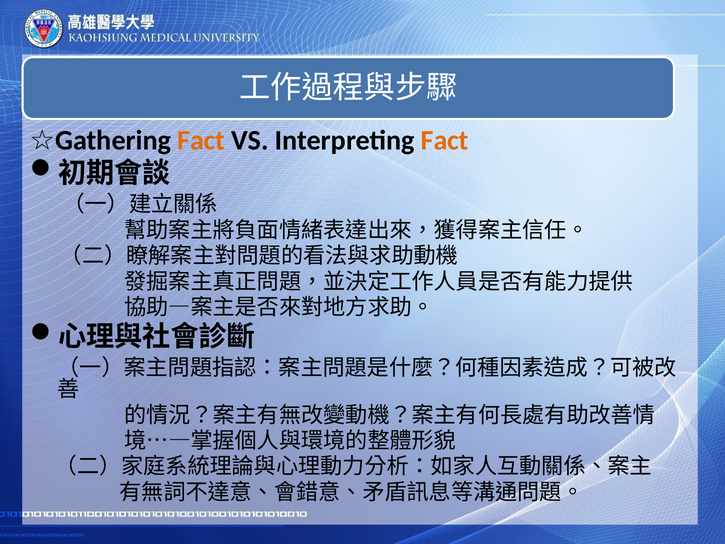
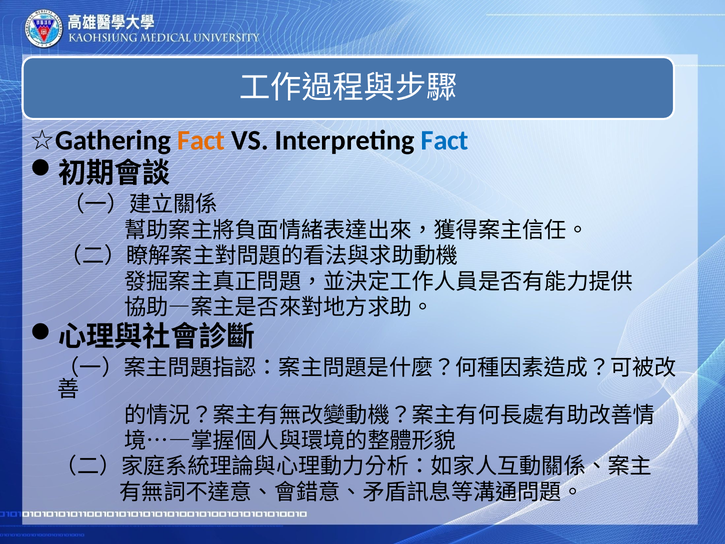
Fact at (445, 141) colour: orange -> blue
